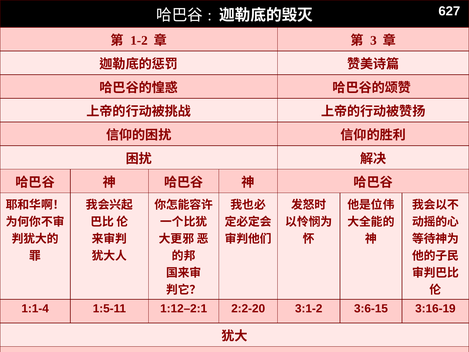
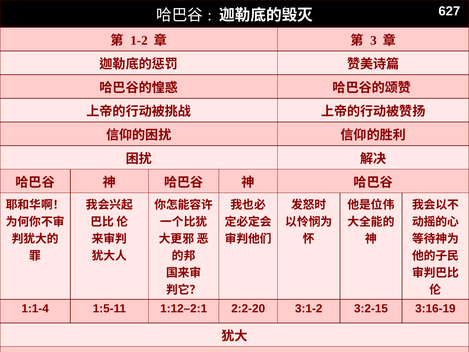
3:6-15: 3:6-15 -> 3:2-15
